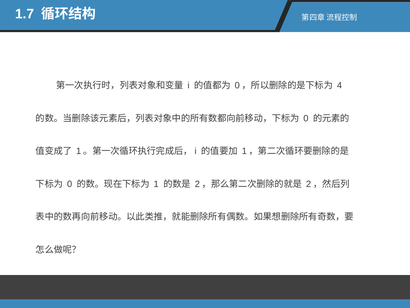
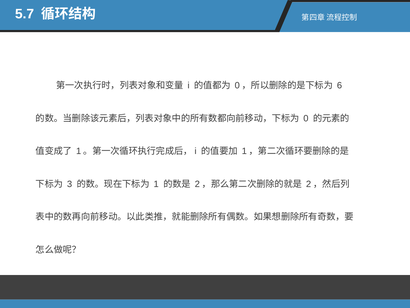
1.7: 1.7 -> 5.7
4: 4 -> 6
0 at (70, 184): 0 -> 3
